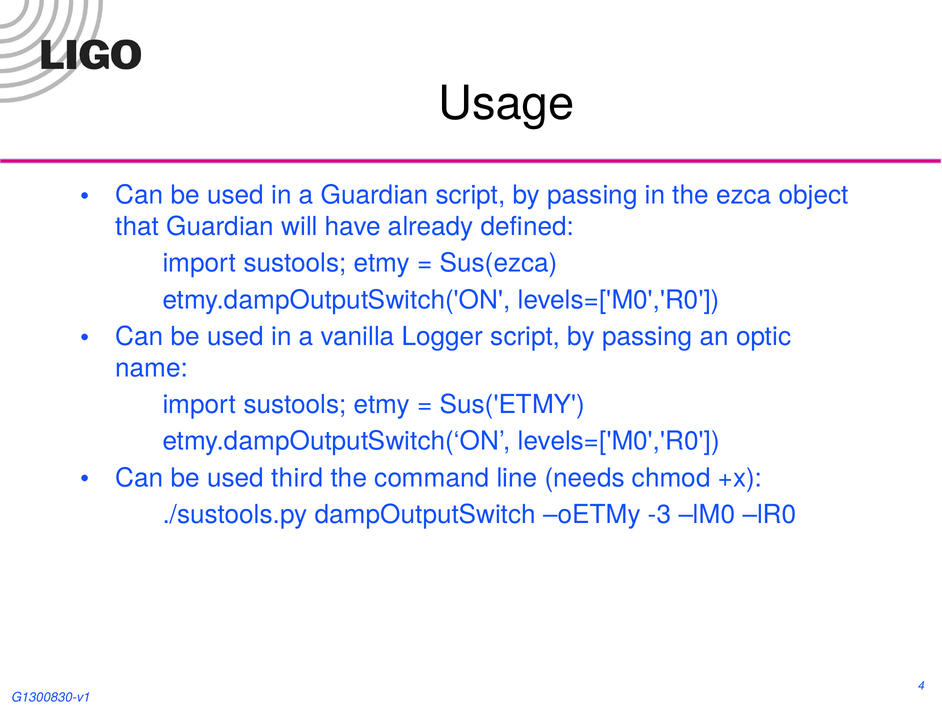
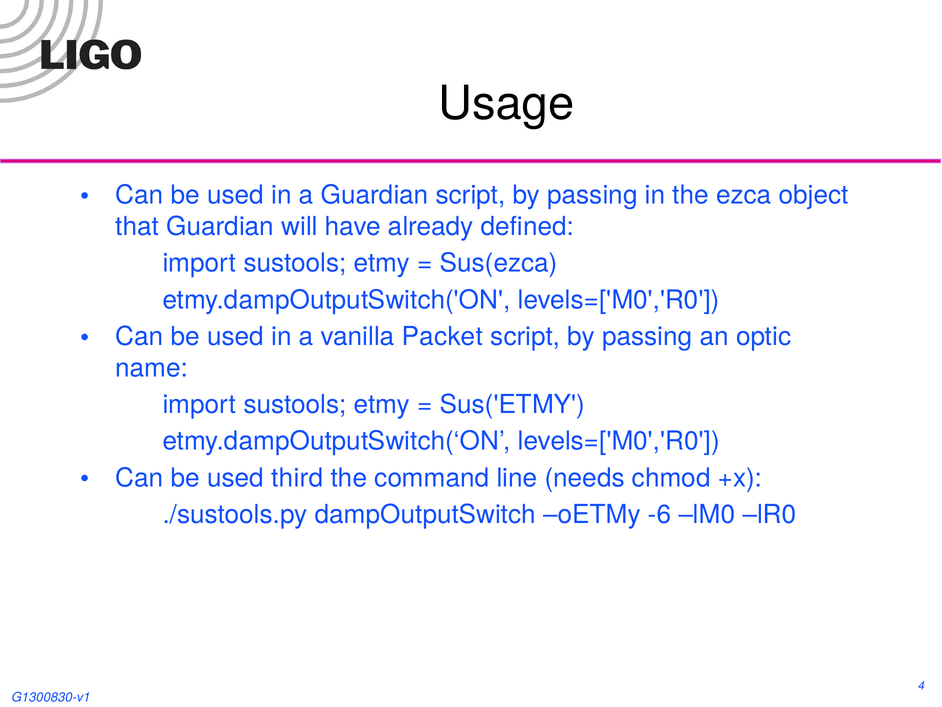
Logger: Logger -> Packet
-3: -3 -> -6
